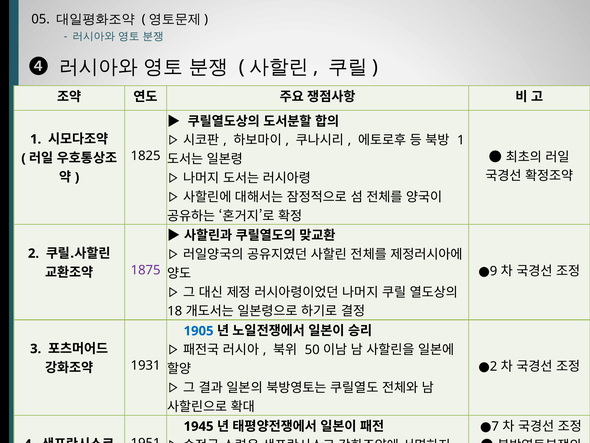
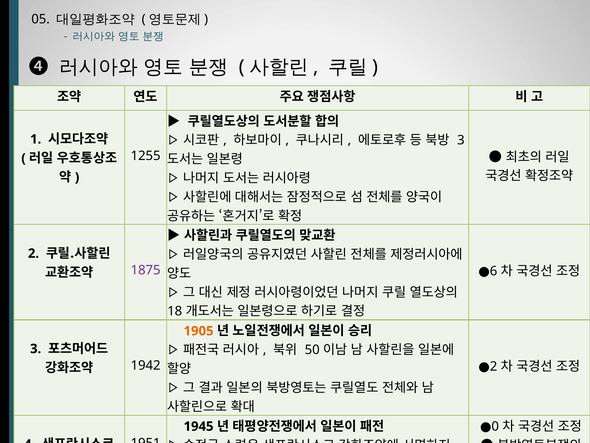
1 at (461, 140): 1 -> 3
1825: 1825 -> 1255
9: 9 -> 6
1905 colour: blue -> orange
1931: 1931 -> 1942
7: 7 -> 0
